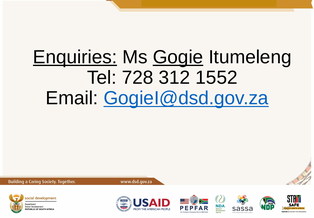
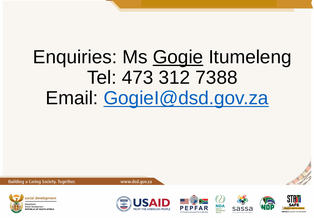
Enquiries underline: present -> none
728: 728 -> 473
1552: 1552 -> 7388
